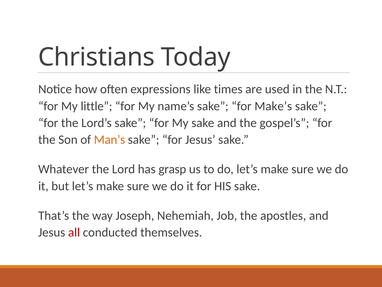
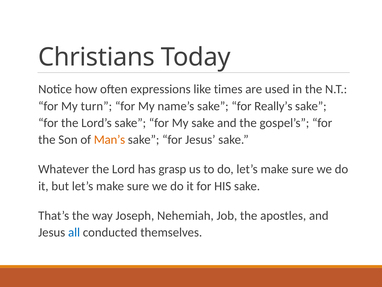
little: little -> turn
Make’s: Make’s -> Really’s
all colour: red -> blue
